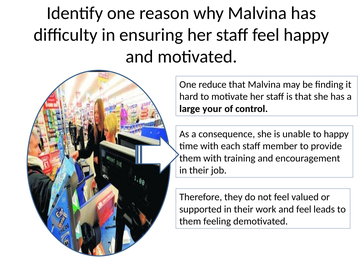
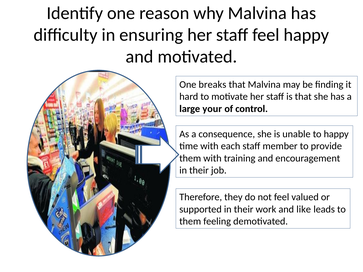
reduce: reduce -> breaks
and feel: feel -> like
